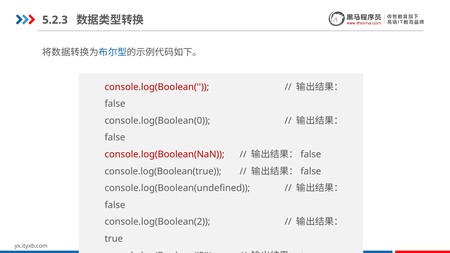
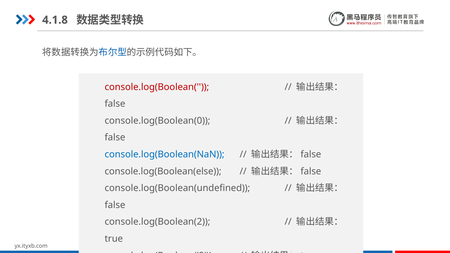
5.2.3: 5.2.3 -> 4.1.8
console.log(Boolean(NaN colour: red -> blue
console.log(Boolean(true: console.log(Boolean(true -> console.log(Boolean(else
